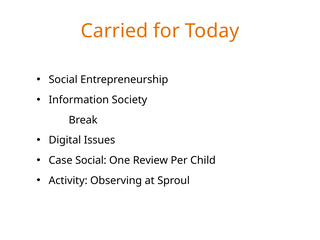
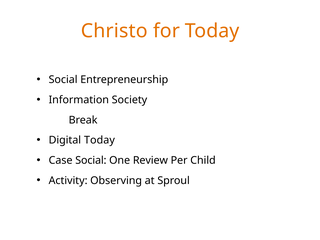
Carried: Carried -> Christo
Digital Issues: Issues -> Today
